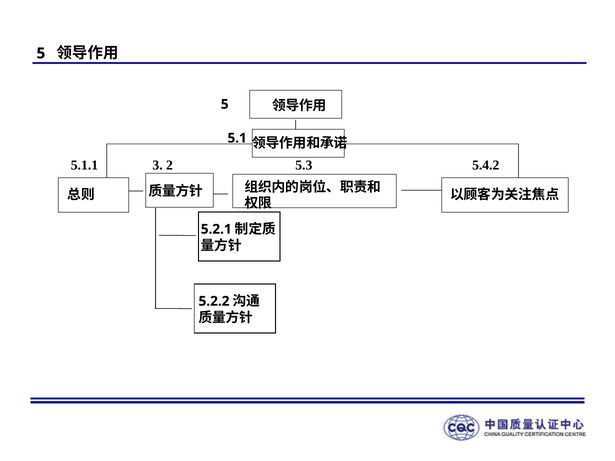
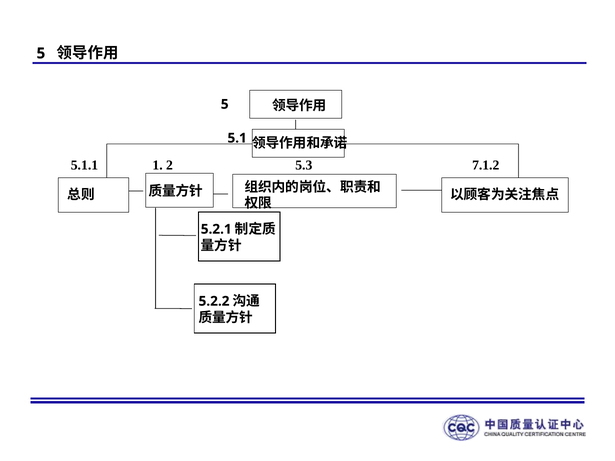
3: 3 -> 1
5.4.2: 5.4.2 -> 7.1.2
